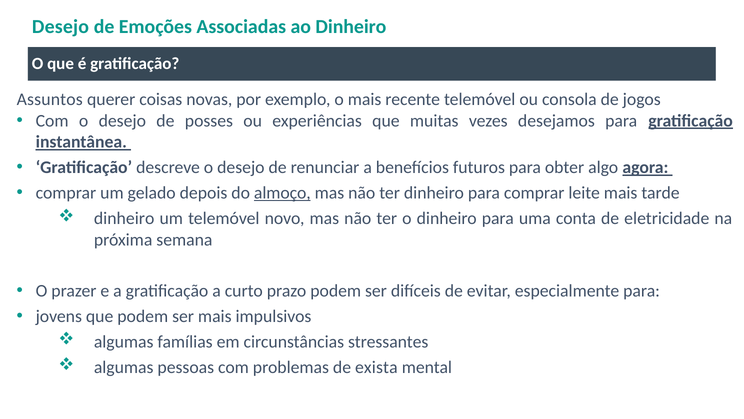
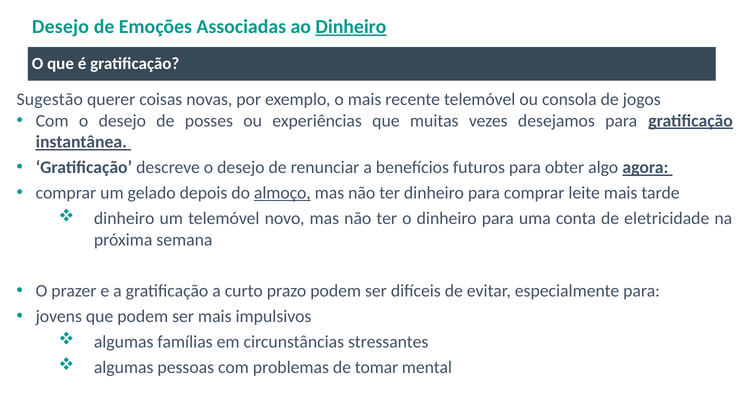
Dinheiro at (351, 27) underline: none -> present
Assuntos: Assuntos -> Sugestão
exista: exista -> tomar
